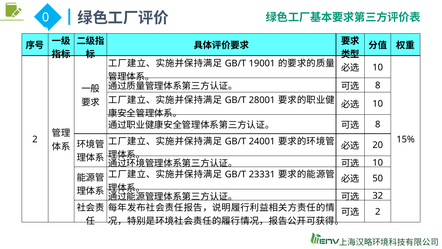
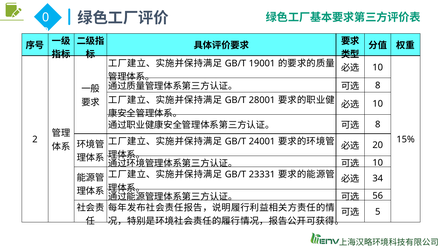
50: 50 -> 34
32: 32 -> 56
2 at (378, 211): 2 -> 5
